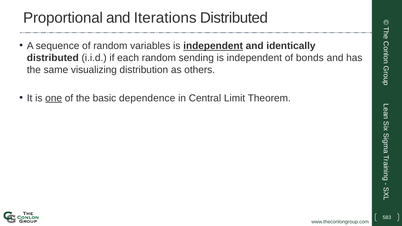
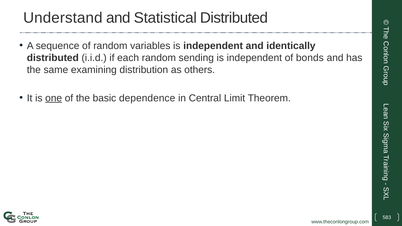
Proportional: Proportional -> Understand
Iterations: Iterations -> Statistical
independent at (213, 46) underline: present -> none
visualizing: visualizing -> examining
